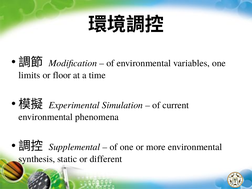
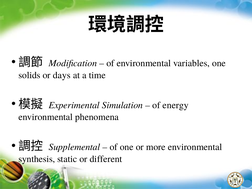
limits: limits -> solids
floor: floor -> days
current: current -> energy
